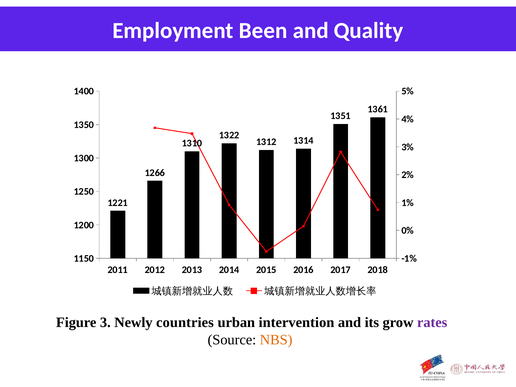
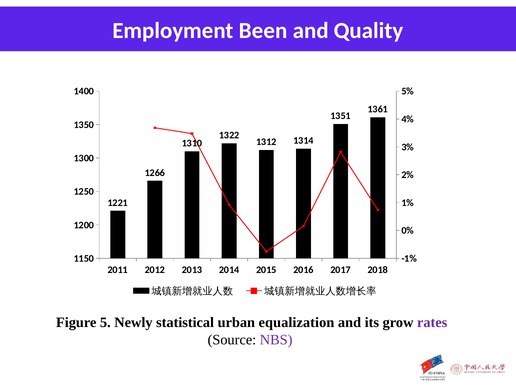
3: 3 -> 5
countries: countries -> statistical
intervention: intervention -> equalization
NBS colour: orange -> purple
